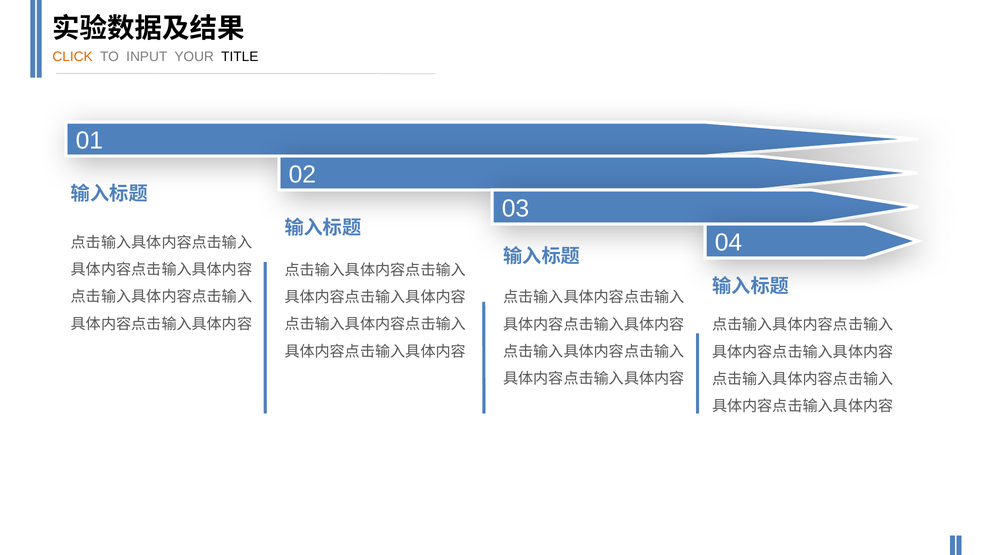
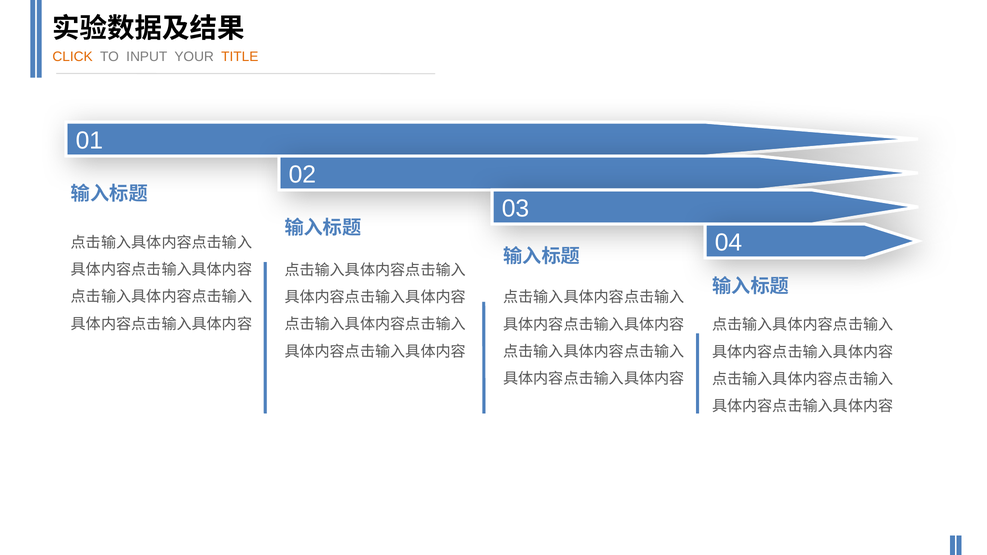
TITLE colour: black -> orange
